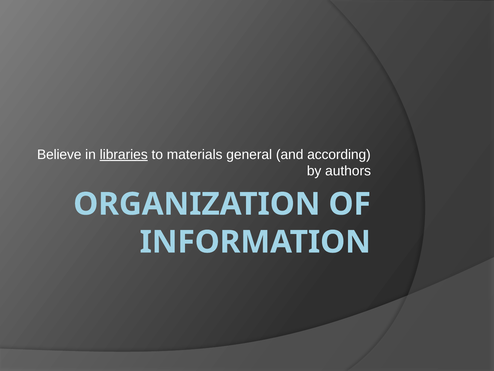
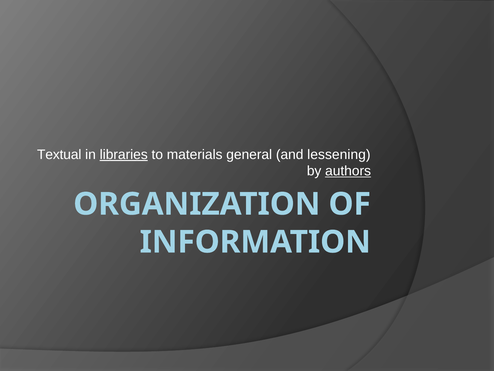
Believe: Believe -> Textual
according: according -> lessening
authors underline: none -> present
